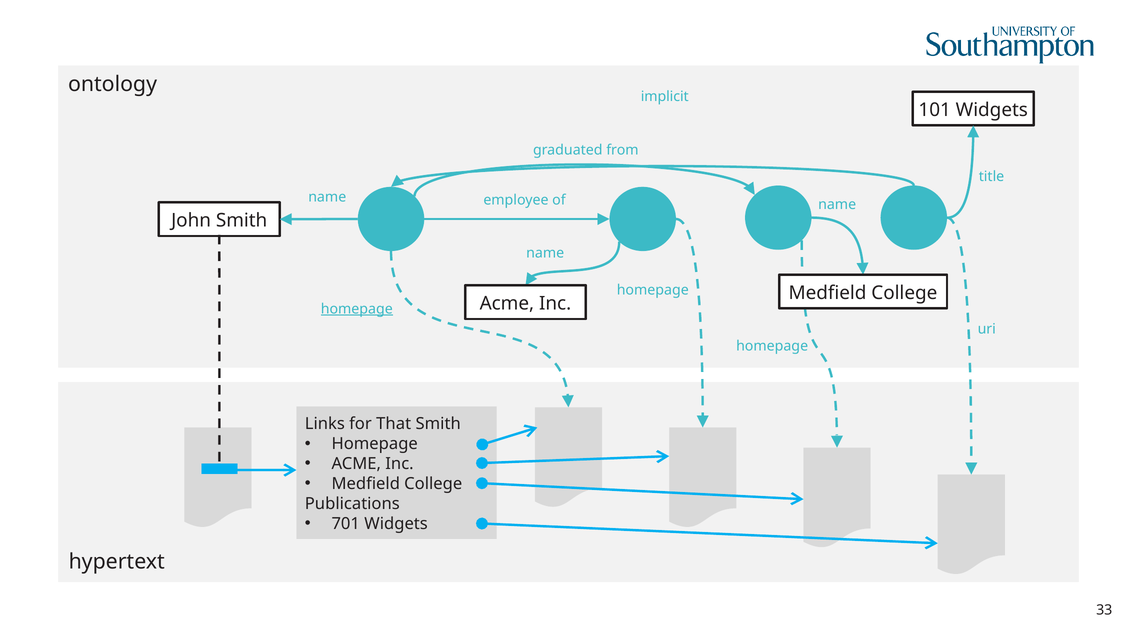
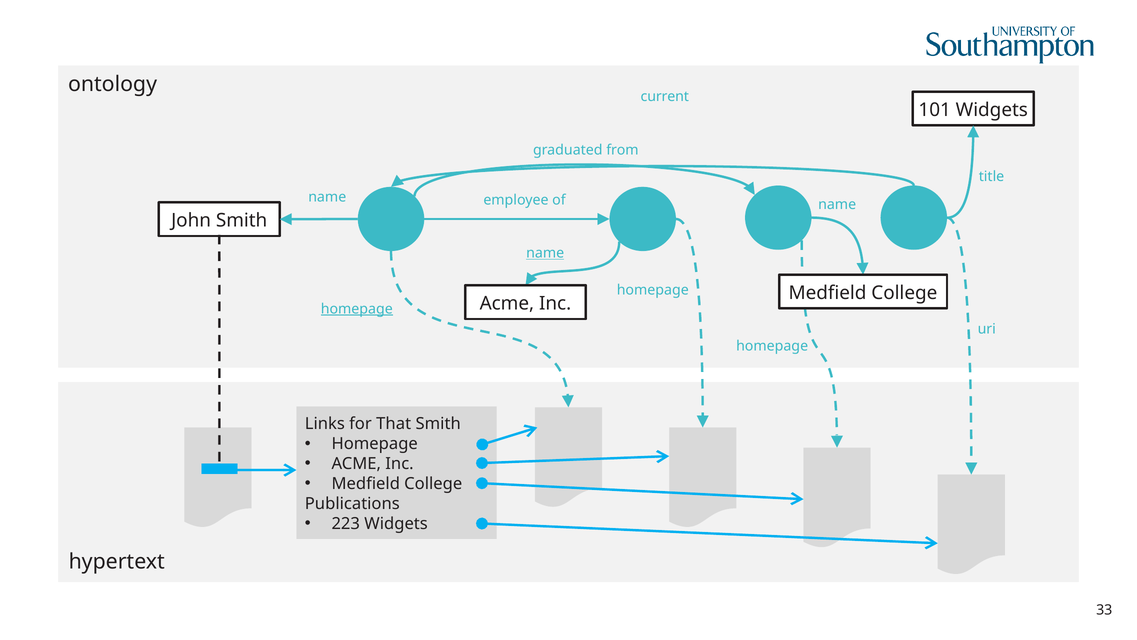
implicit: implicit -> current
name at (545, 253) underline: none -> present
701: 701 -> 223
